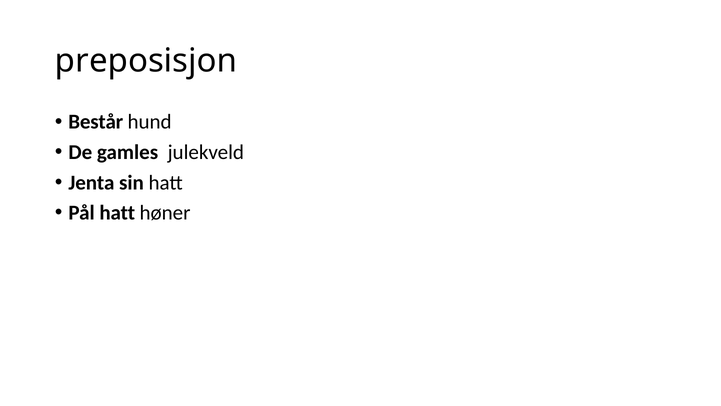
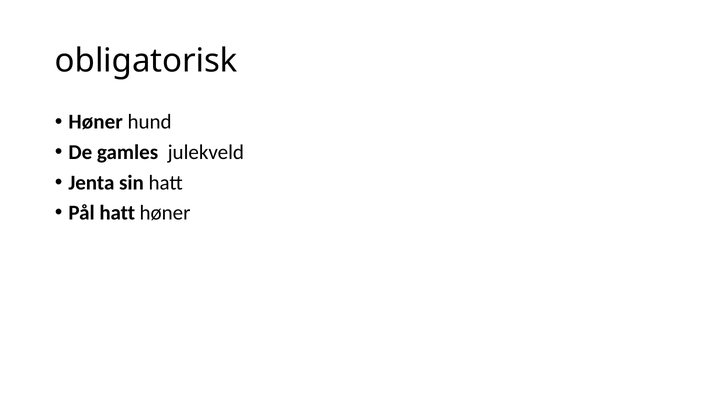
preposisjon: preposisjon -> obligatorisk
Består at (96, 122): Består -> Høner
